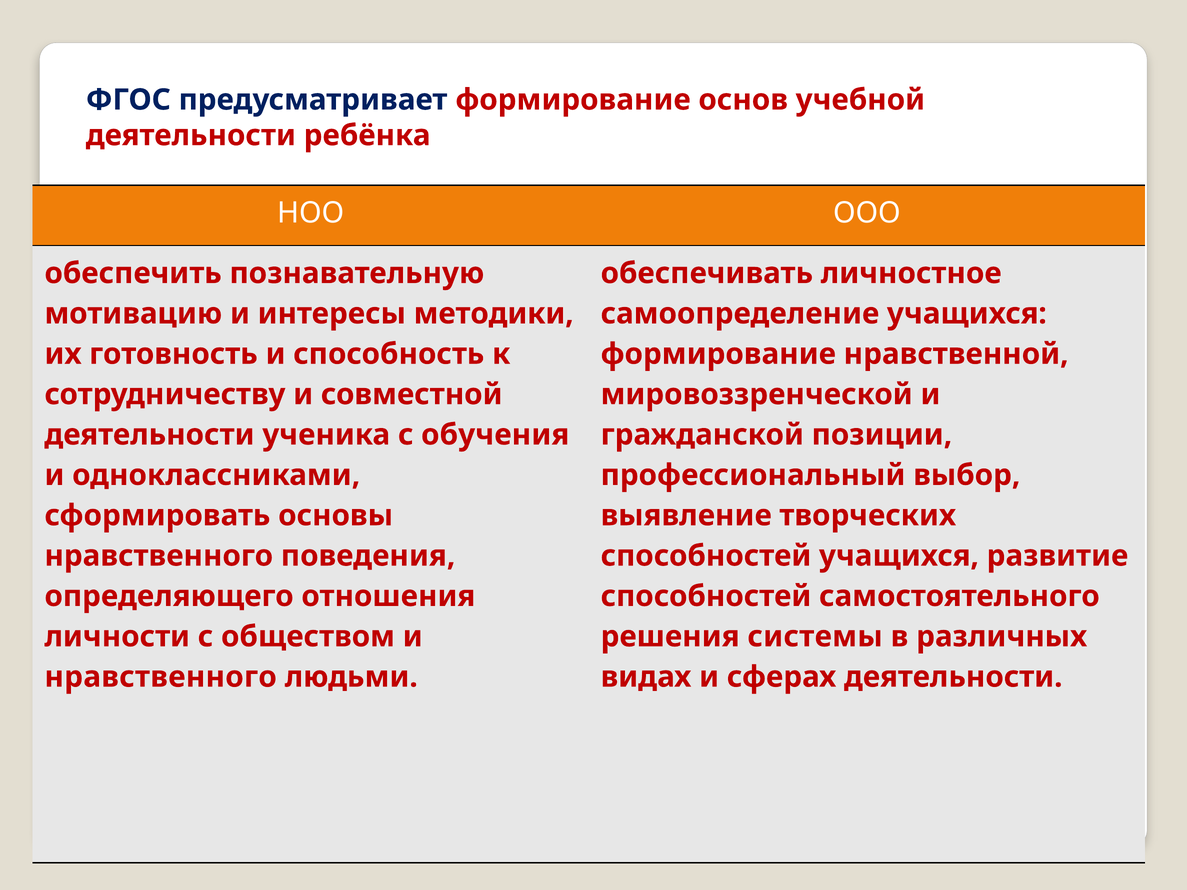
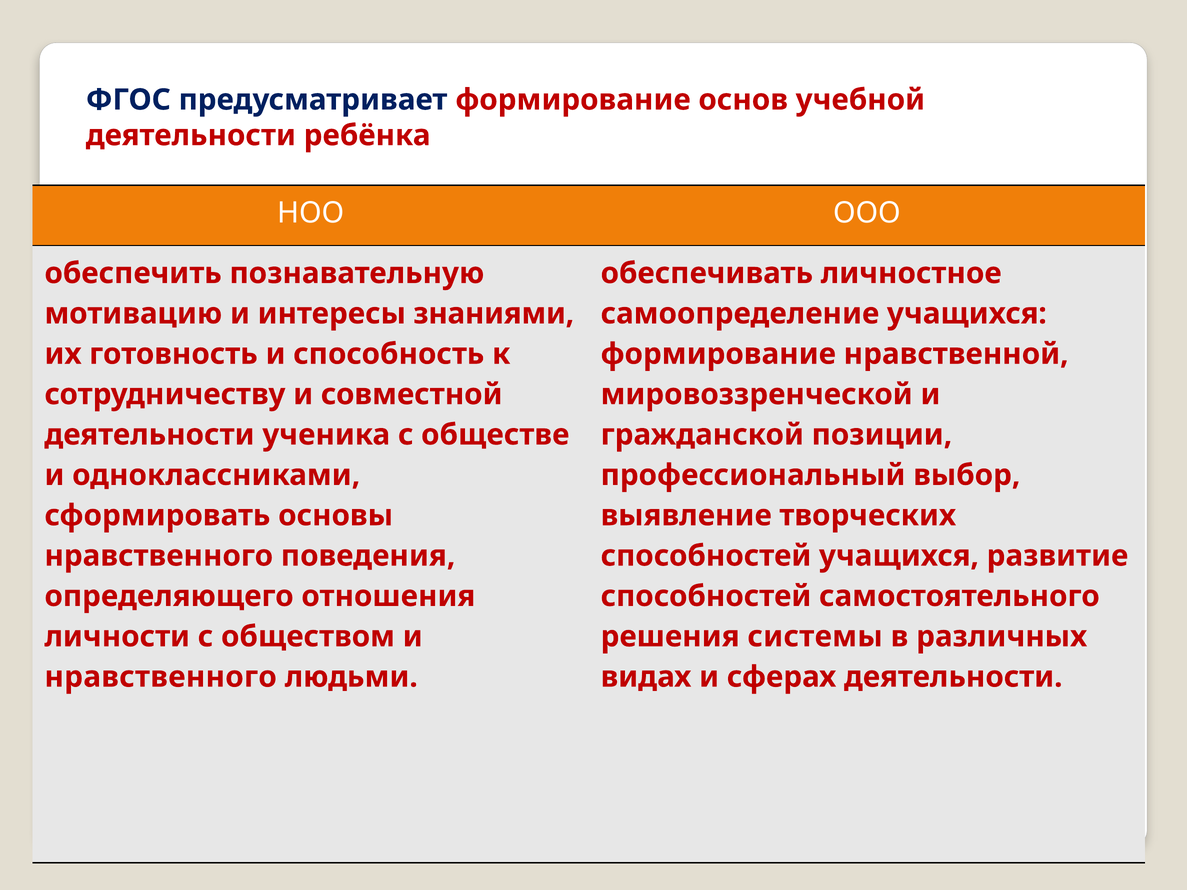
методики: методики -> знаниями
обучения: обучения -> обществе
